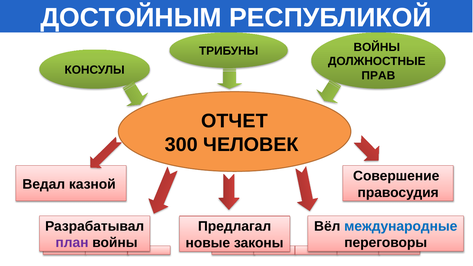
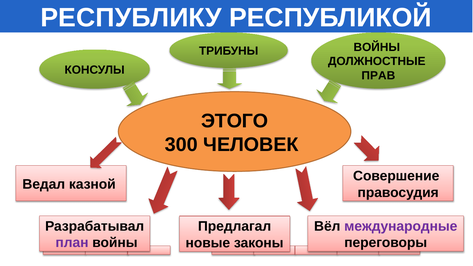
ДОСТОЙНЫМ: ДОСТОЙНЫМ -> РЕСПУБЛИКУ
ОТЧЕТ: ОТЧЕТ -> ЭТОГО
международные colour: blue -> purple
